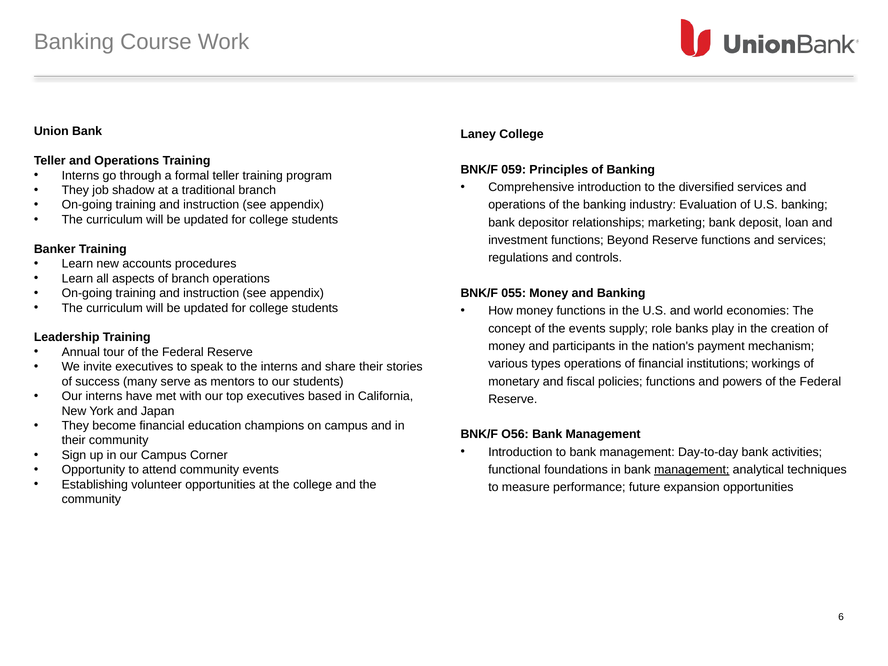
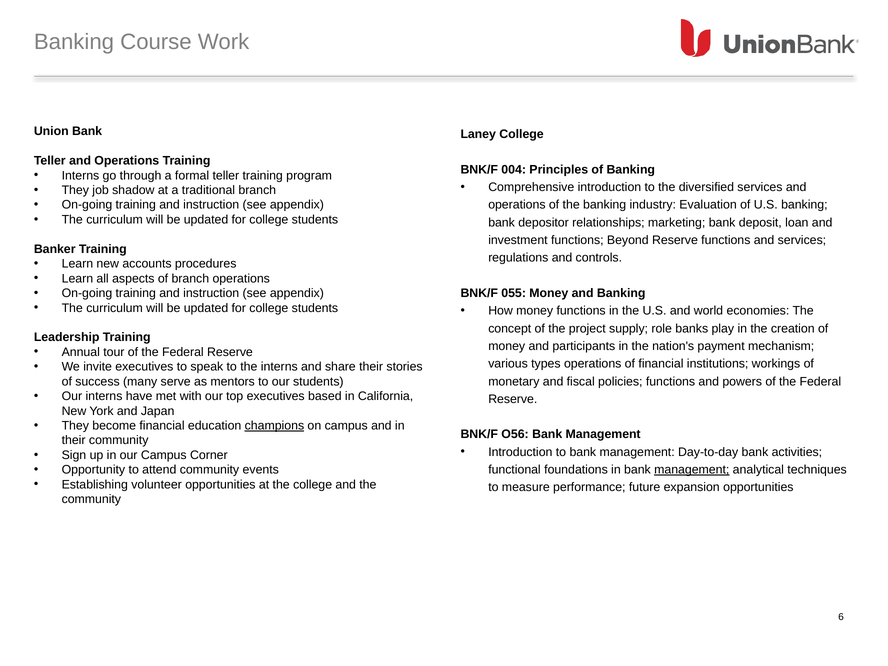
059: 059 -> 004
the events: events -> project
champions underline: none -> present
